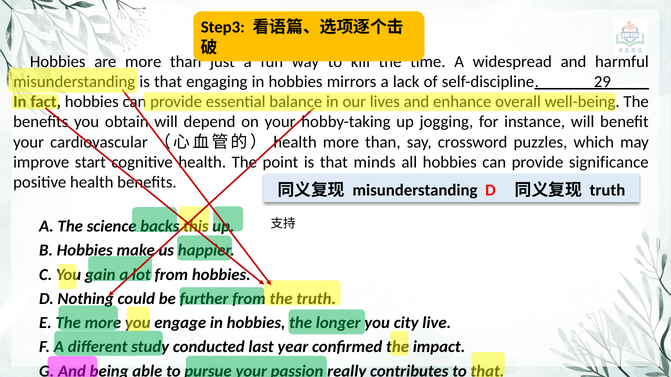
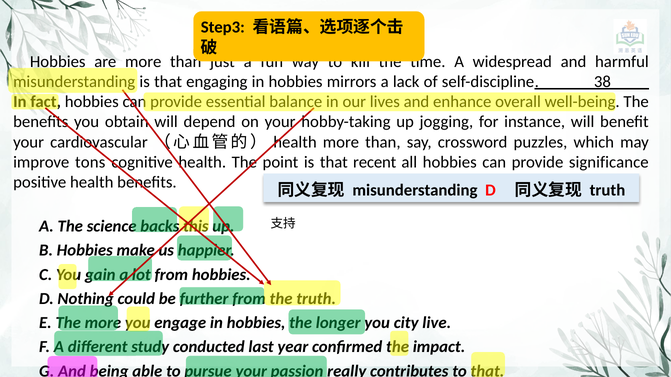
29: 29 -> 38
start: start -> tons
minds: minds -> recent
